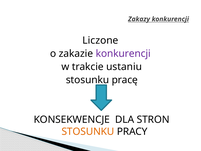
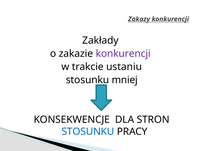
Liczone: Liczone -> Zakłady
pracę: pracę -> mniej
STOSUNKU at (88, 131) colour: orange -> blue
